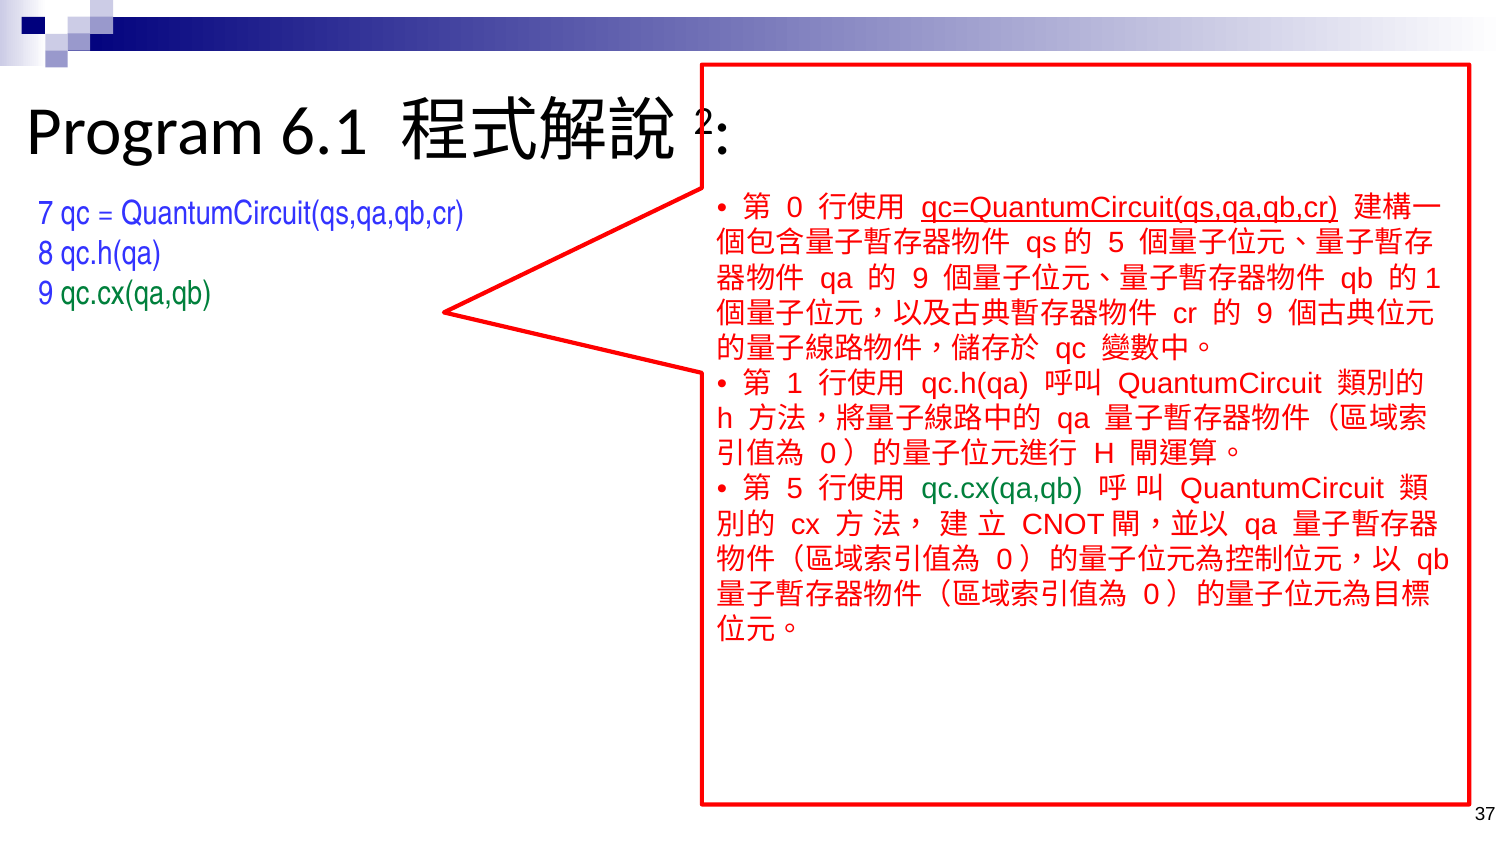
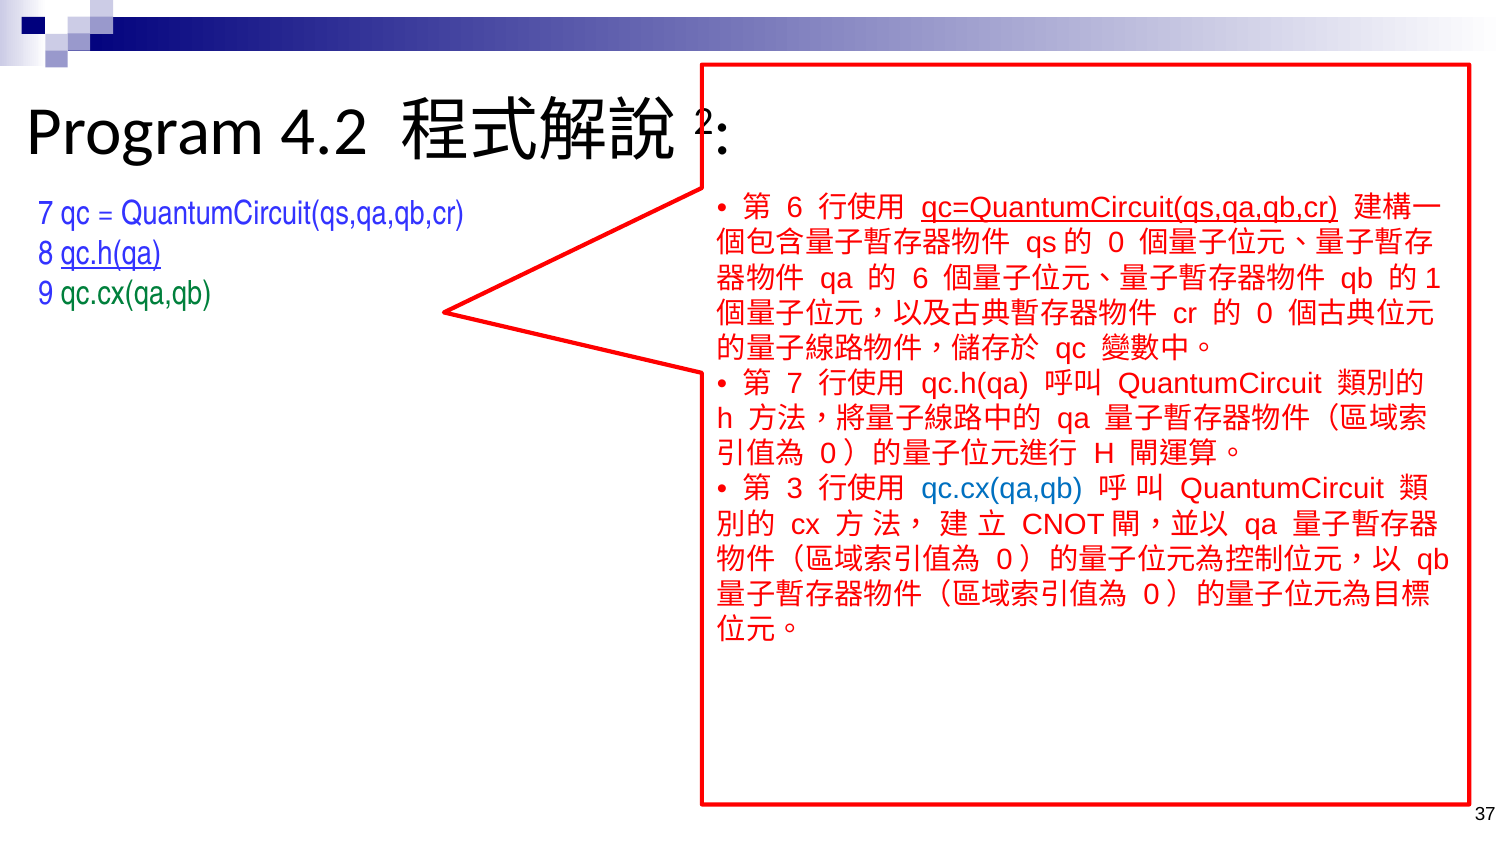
6.1: 6.1 -> 4.2
0 at (795, 208): 0 -> 6
5 at (1116, 243): 5 -> 0
qc.h(qa at (111, 253) underline: none -> present
9 at (920, 279): 9 -> 6
9 at (1265, 314): 9 -> 0
1 at (795, 384): 1 -> 7
5 at (795, 490): 5 -> 3
qc.cx(qa,qb at (1002, 490) colour: green -> blue
